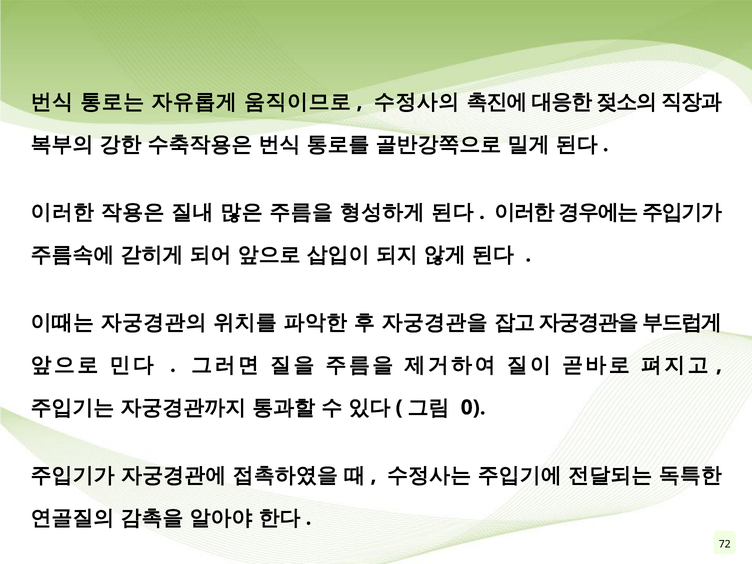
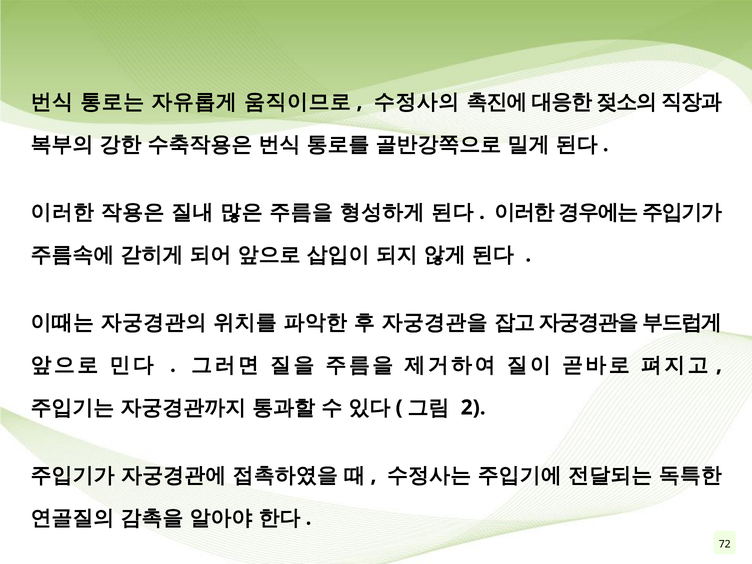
0: 0 -> 2
